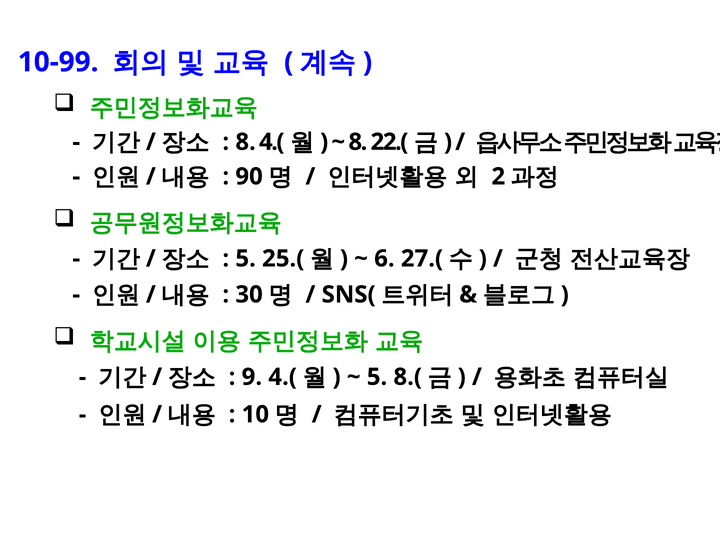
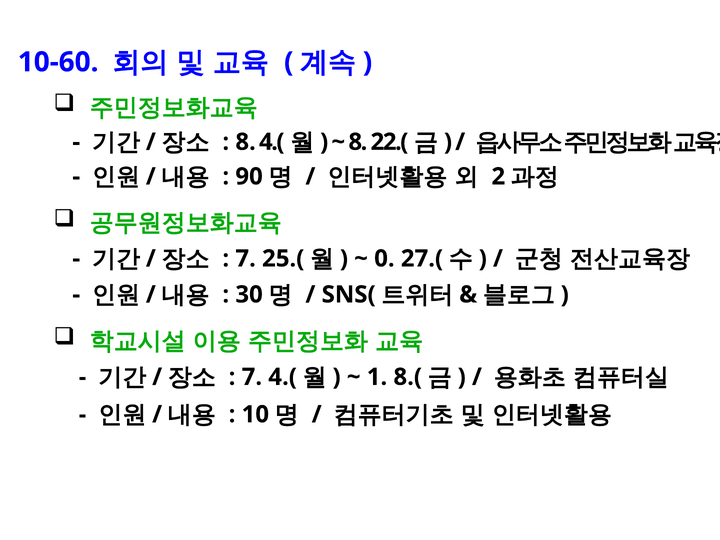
10-99: 10-99 -> 10-60
5 at (246, 259): 5 -> 7
6: 6 -> 0
9 at (252, 377): 9 -> 7
5 at (377, 377): 5 -> 1
